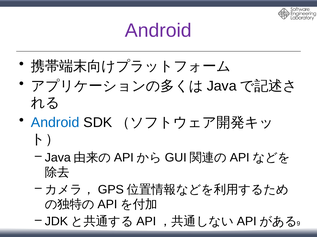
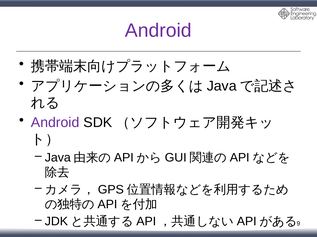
Android at (55, 123) colour: blue -> purple
